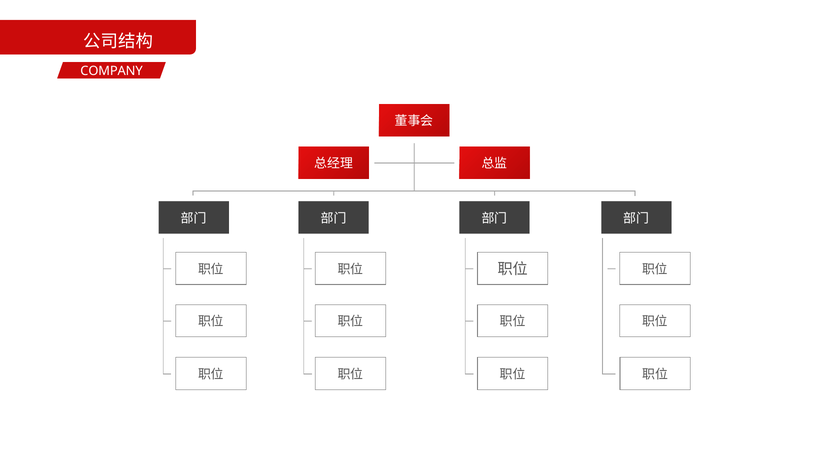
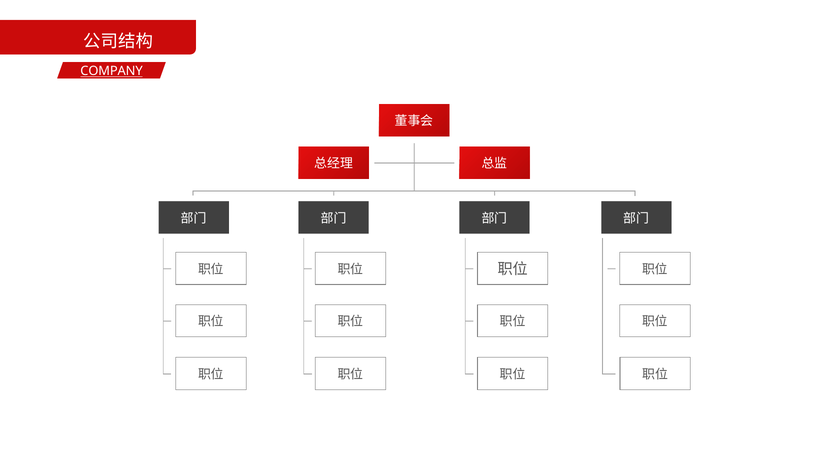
COMPANY underline: none -> present
